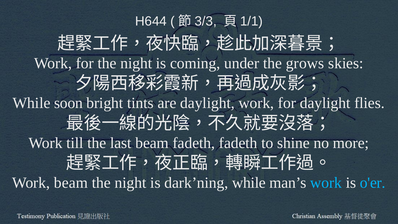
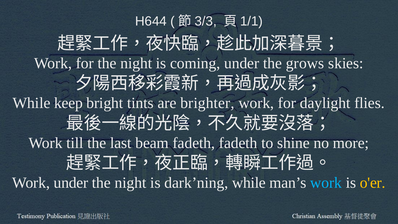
soon: soon -> keep
are daylight: daylight -> brighter
Work beam: beam -> under
o'er colour: light blue -> yellow
